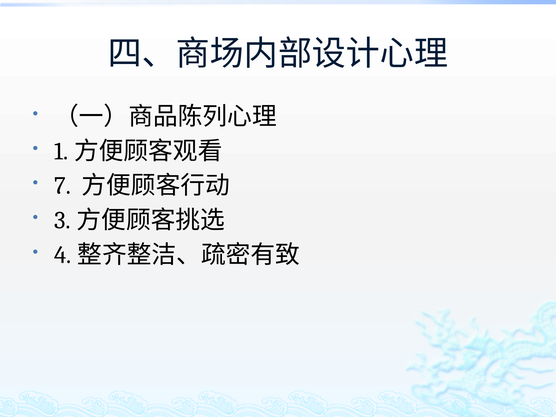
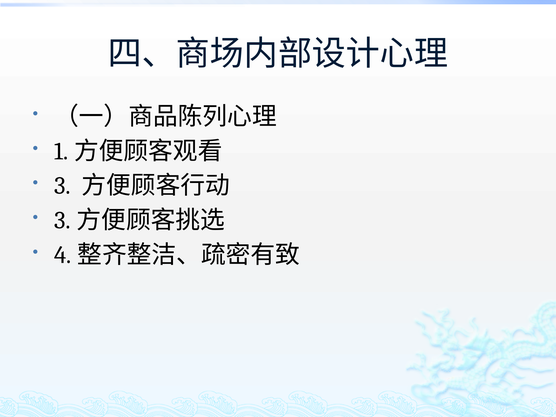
7: 7 -> 3
